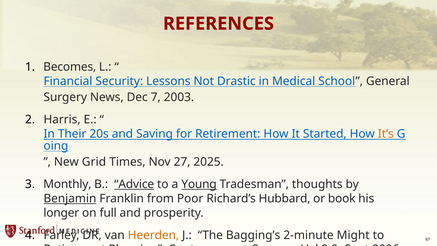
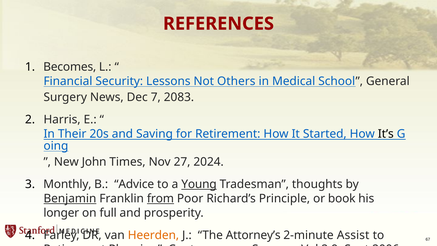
Drastic: Drastic -> Others
2003: 2003 -> 2083
It’s colour: orange -> black
Grid: Grid -> John
2025: 2025 -> 2024
Advice underline: present -> none
from underline: none -> present
Hubbard: Hubbard -> Principle
Bagging’s: Bagging’s -> Attorney’s
Might: Might -> Assist
